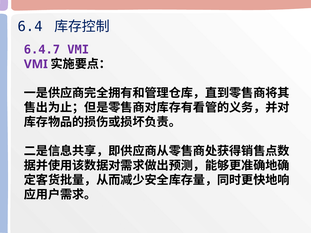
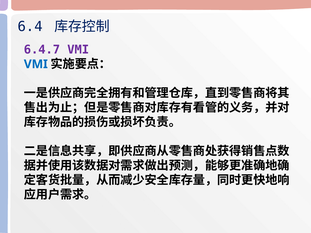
VMI at (36, 64) colour: purple -> blue
